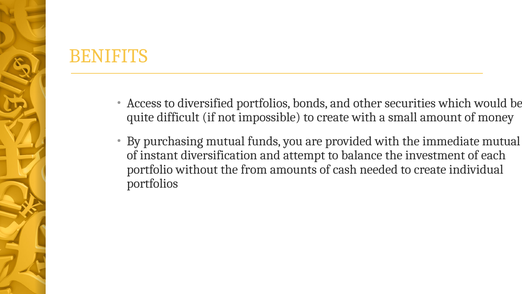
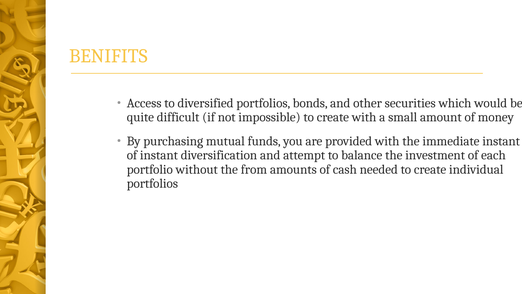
immediate mutual: mutual -> instant
